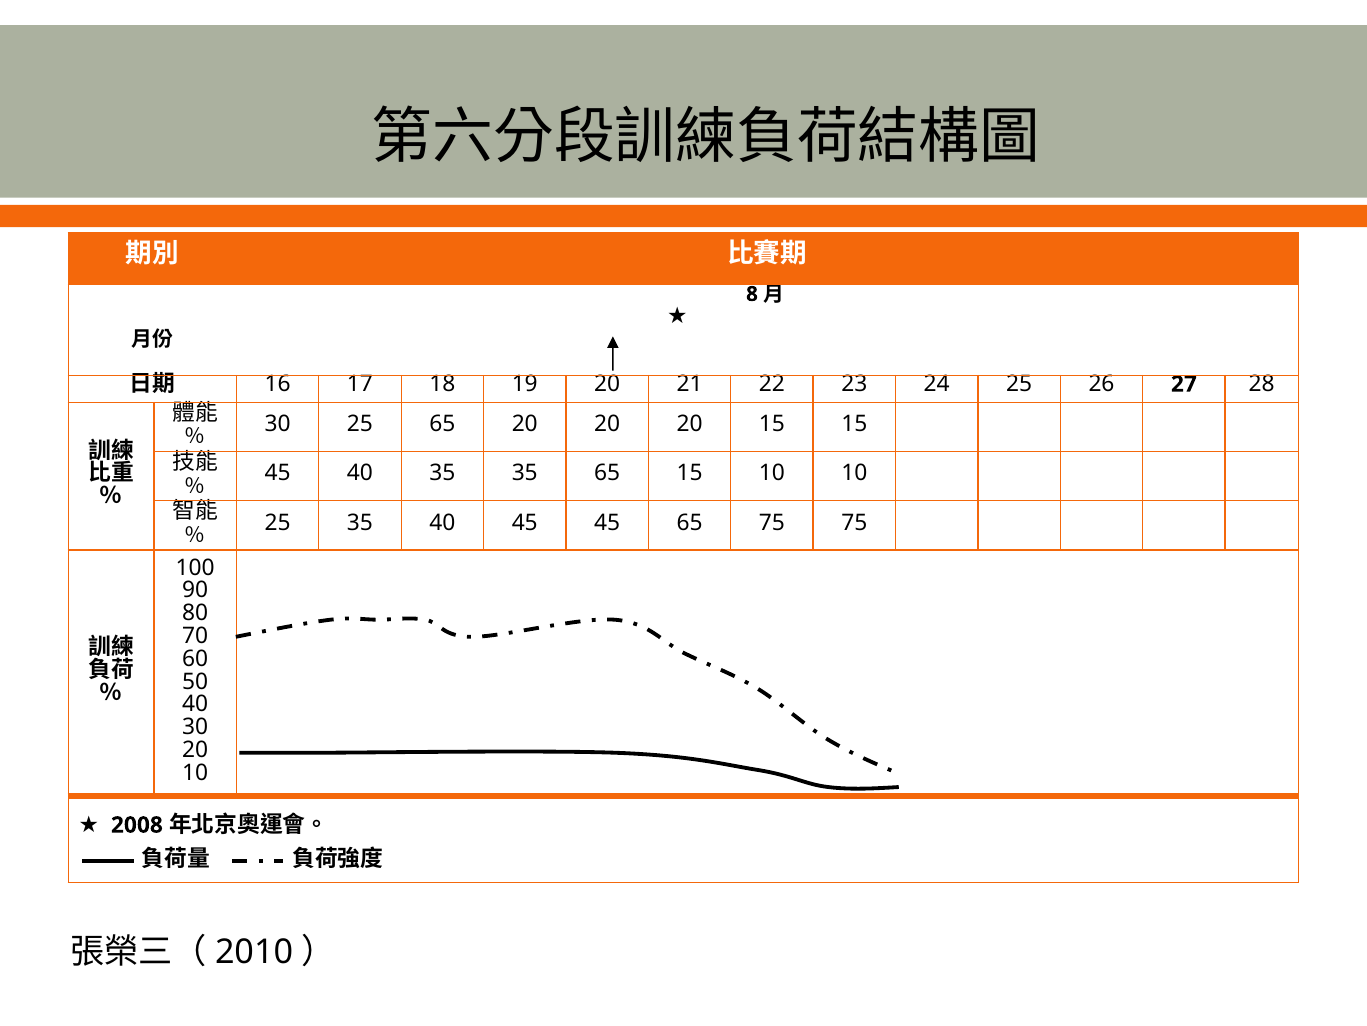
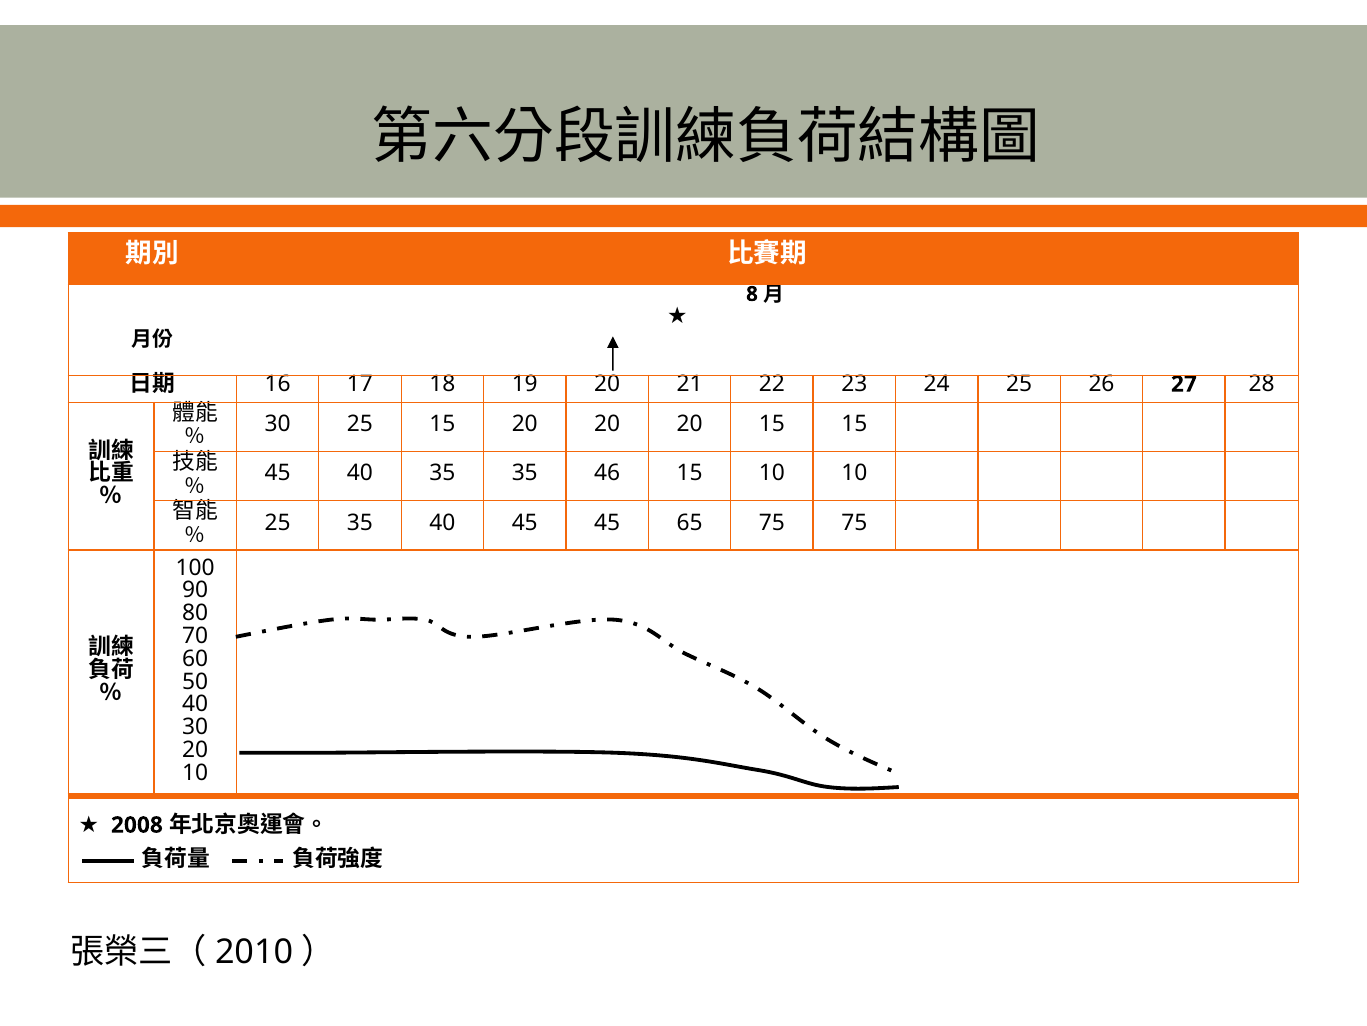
25 65: 65 -> 15
35 65: 65 -> 46
